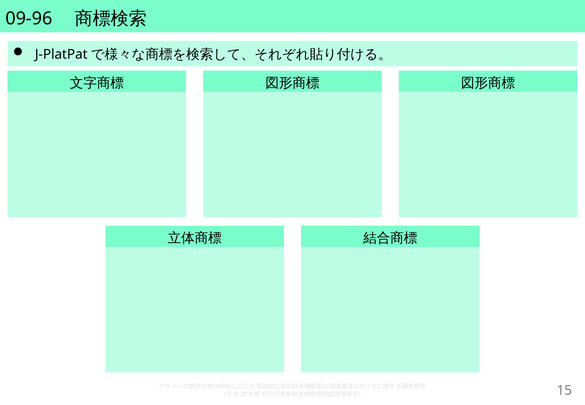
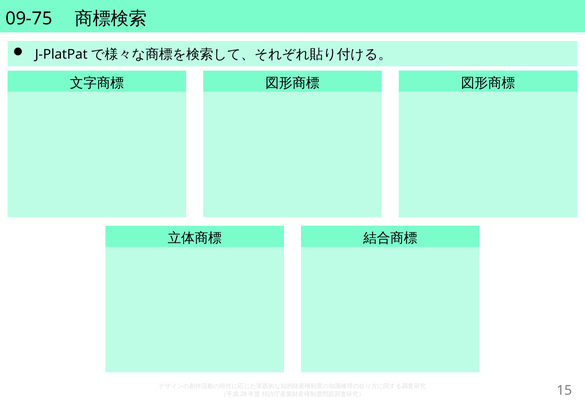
09-96: 09-96 -> 09-75
